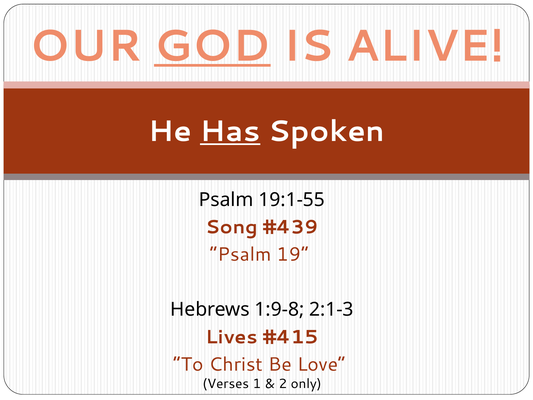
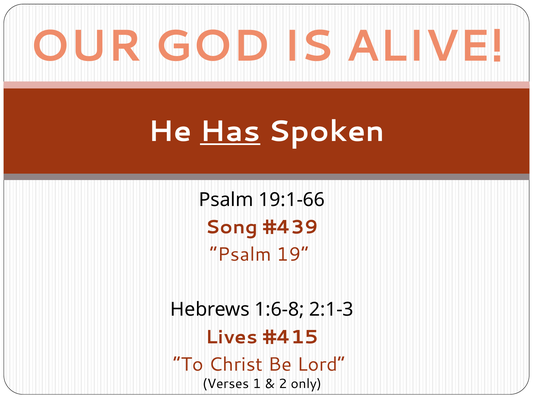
GOD underline: present -> none
19:1-55: 19:1-55 -> 19:1-66
1:9-8: 1:9-8 -> 1:6-8
Love: Love -> Lord
